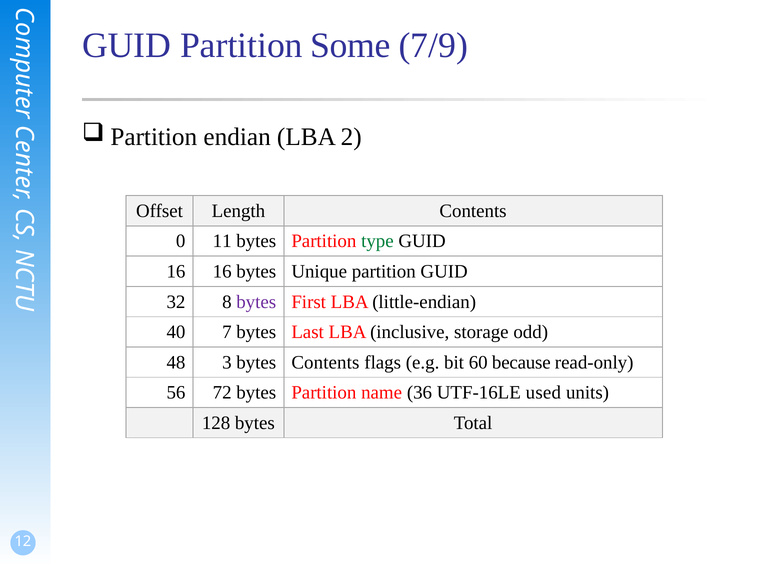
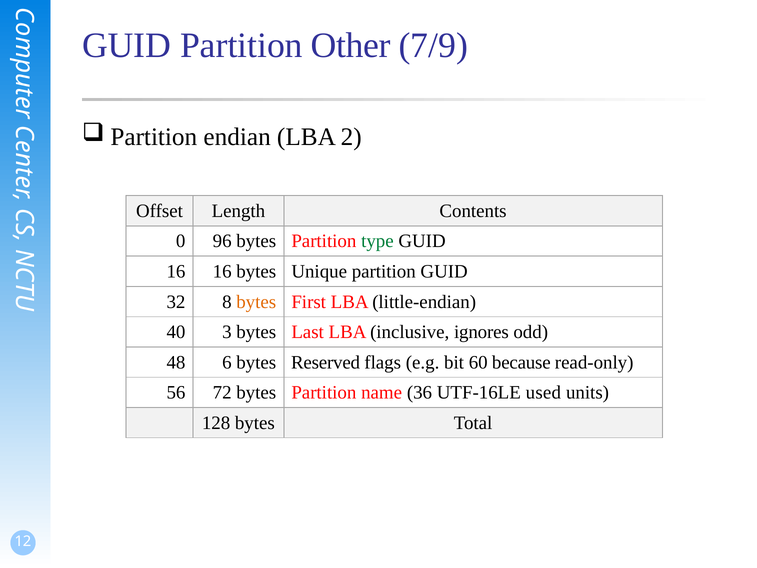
Some: Some -> Other
11: 11 -> 96
bytes at (256, 302) colour: purple -> orange
7: 7 -> 3
storage: storage -> ignores
3: 3 -> 6
bytes Contents: Contents -> Reserved
